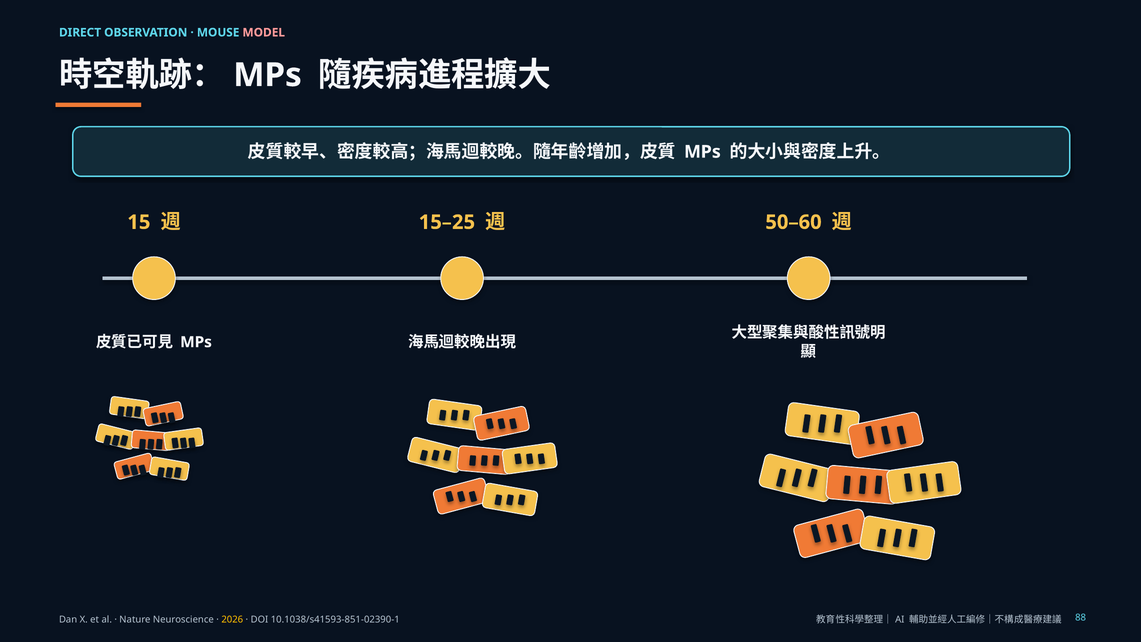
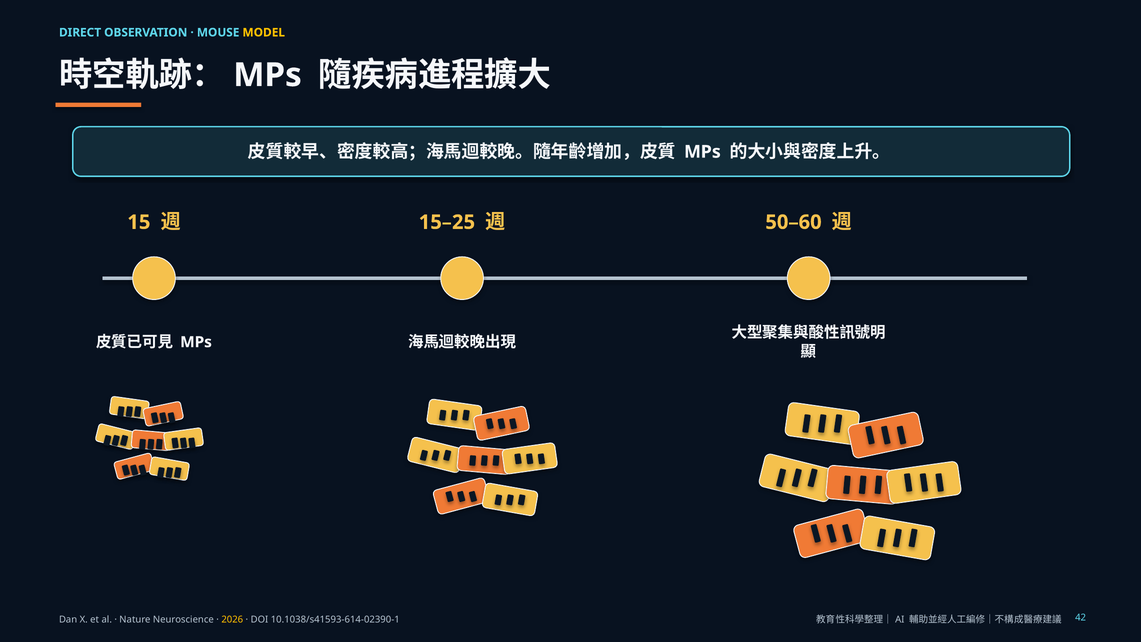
MODEL colour: pink -> yellow
10.1038/s41593-851-02390-1: 10.1038/s41593-851-02390-1 -> 10.1038/s41593-614-02390-1
88: 88 -> 42
